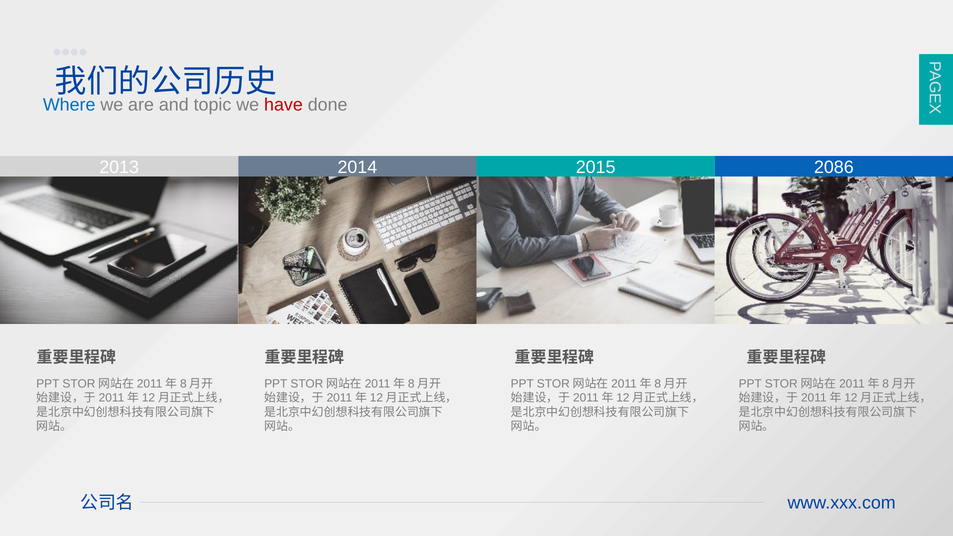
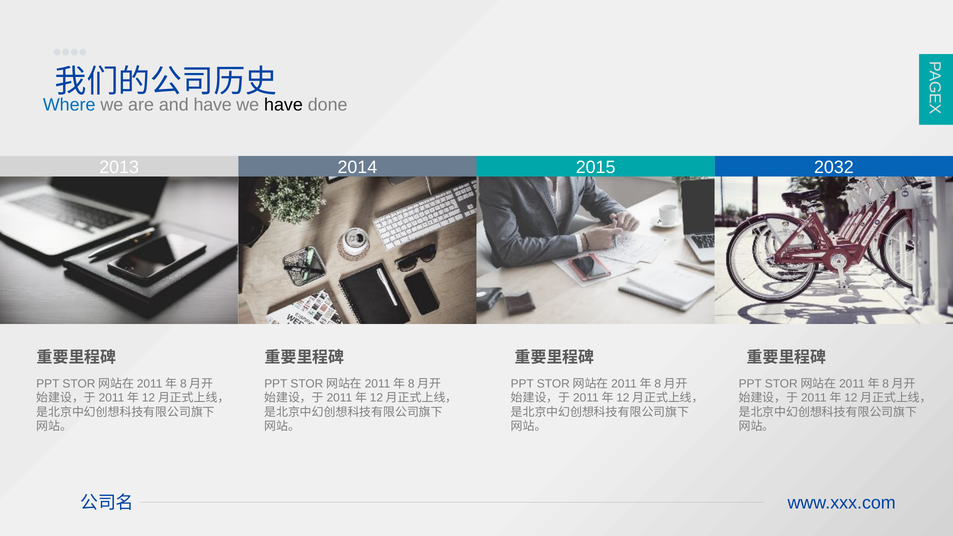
and topic: topic -> have
have at (283, 105) colour: red -> black
2086: 2086 -> 2032
